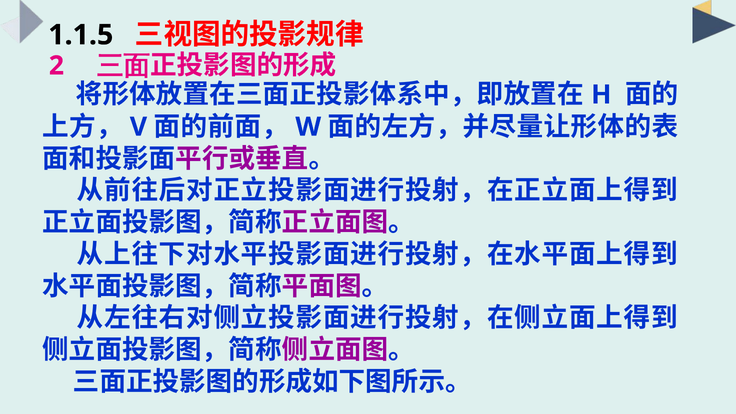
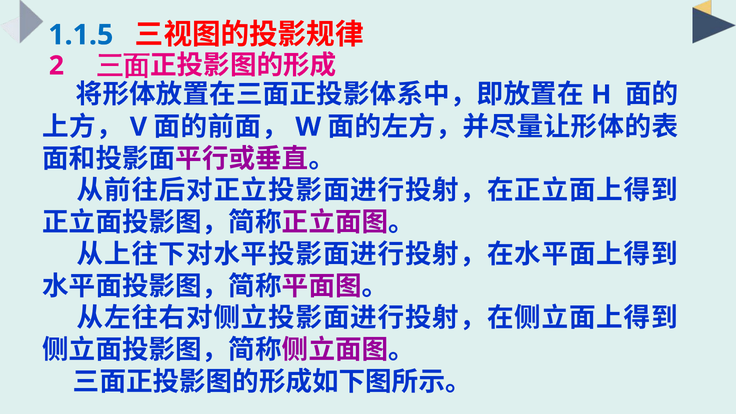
1.1.5 colour: black -> blue
